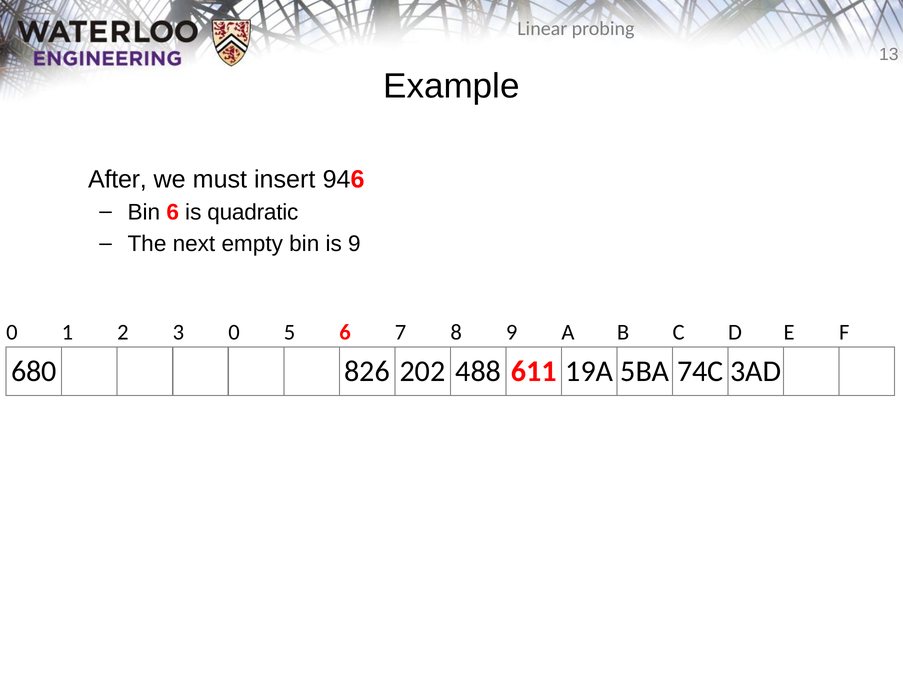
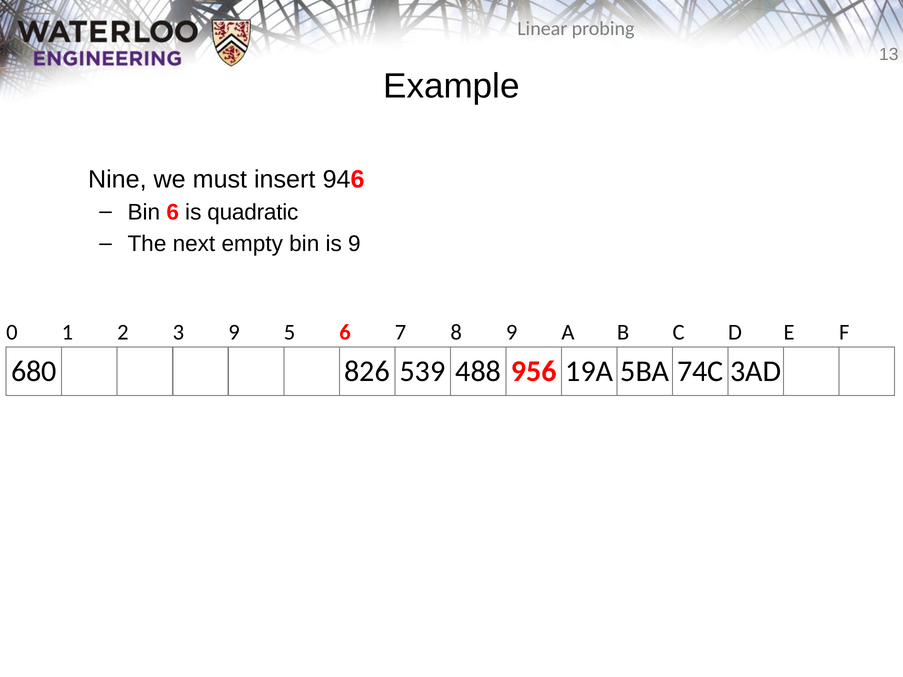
After: After -> Nine
3 0: 0 -> 9
202: 202 -> 539
611: 611 -> 956
